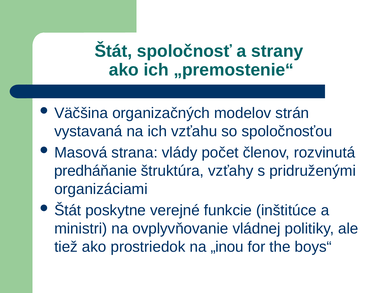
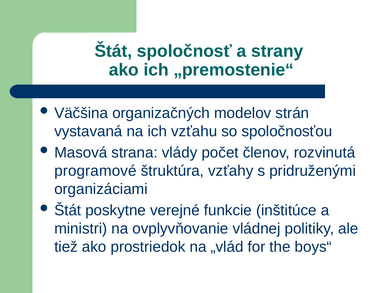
predháňanie: predháňanie -> programové
„inou: „inou -> „vlád
